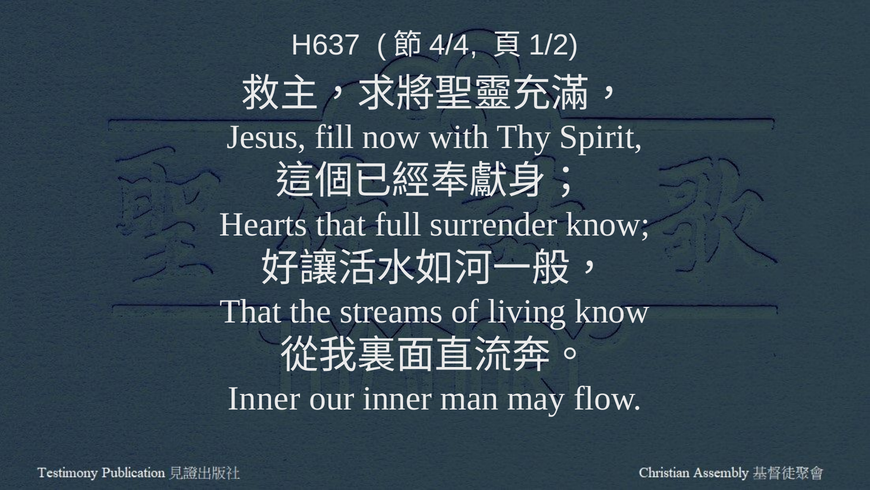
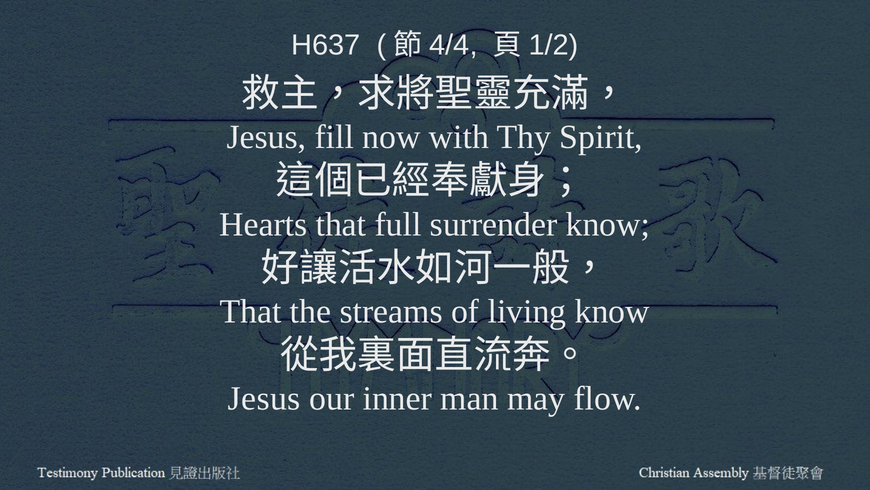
Inner at (264, 398): Inner -> Jesus
